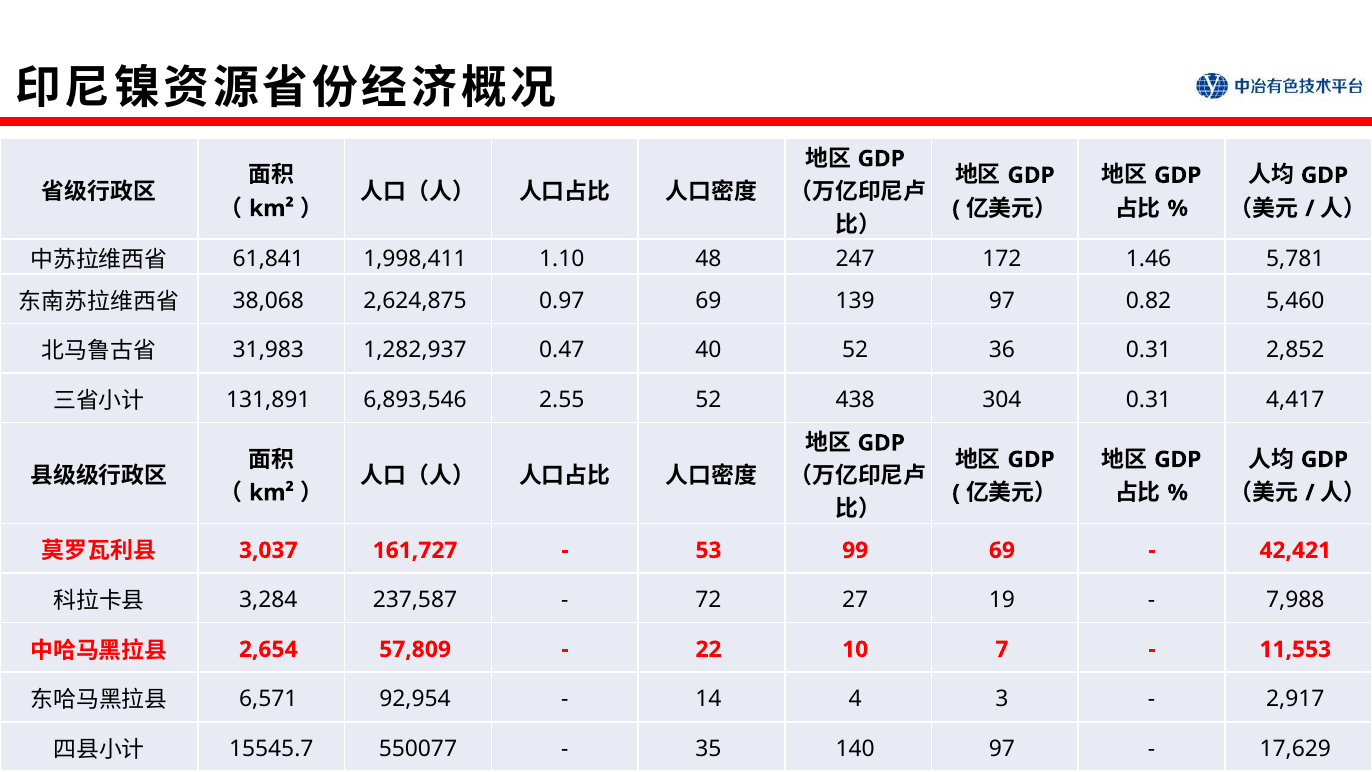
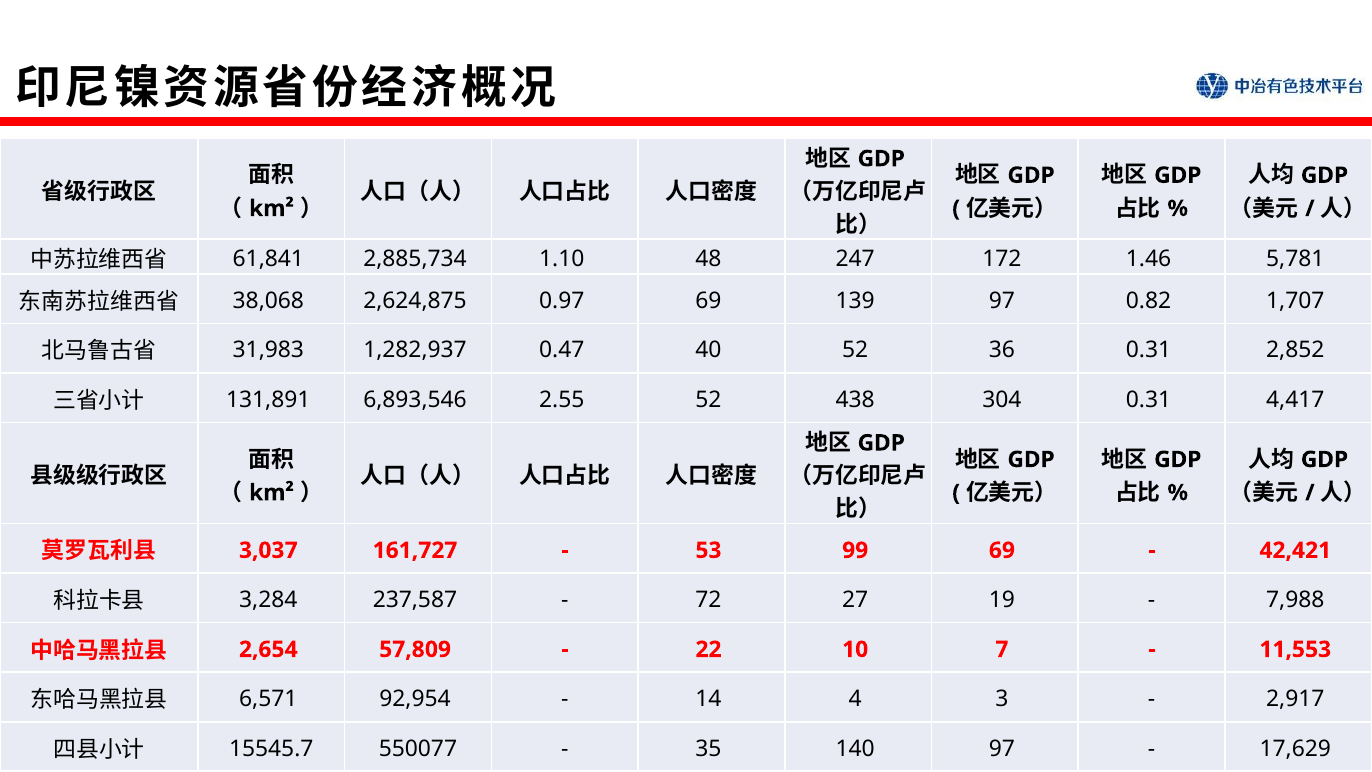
1,998,411: 1,998,411 -> 2,885,734
5,460: 5,460 -> 1,707
